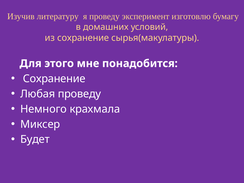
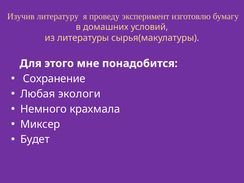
из сохранение: сохранение -> литературы
Любая проведу: проведу -> экологи
